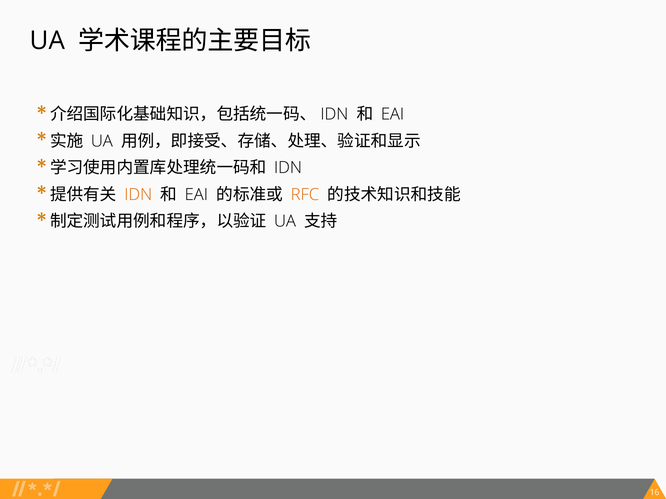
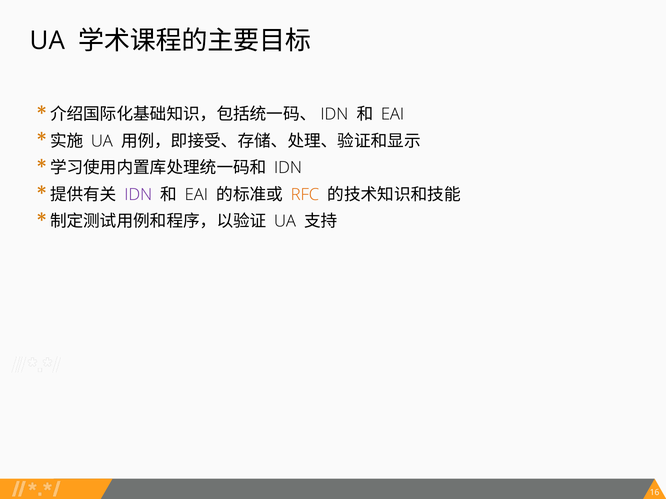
IDN at (138, 195) colour: orange -> purple
